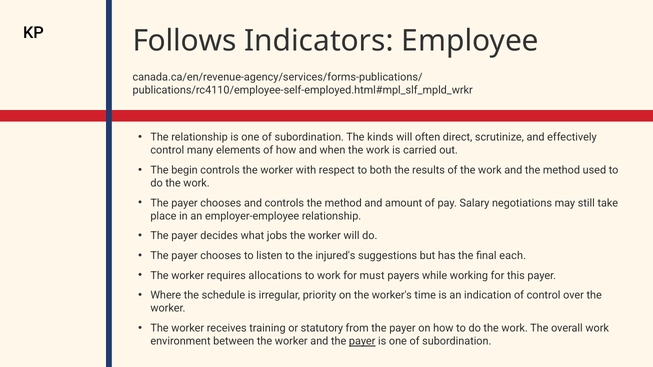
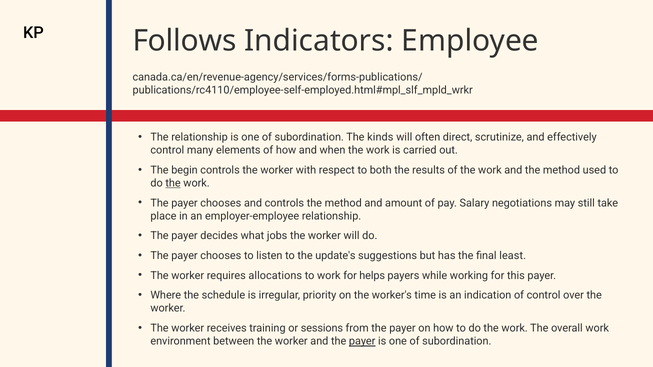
the at (173, 183) underline: none -> present
injured's: injured's -> update's
each: each -> least
must: must -> helps
statutory: statutory -> sessions
